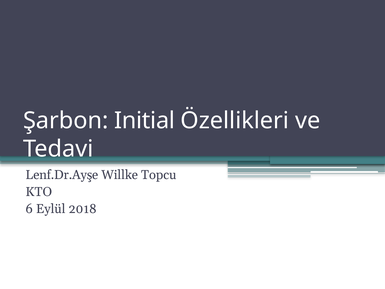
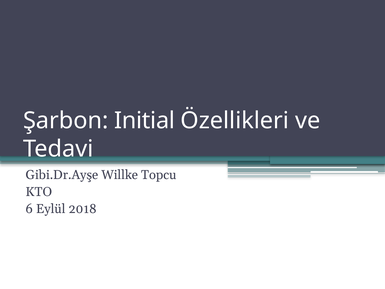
Lenf.Dr.Ayşe: Lenf.Dr.Ayşe -> Gibi.Dr.Ayşe
